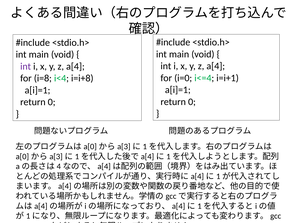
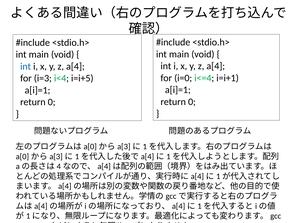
int at (26, 66) colour: purple -> blue
i=8: i=8 -> i=3
i=i+8: i=i+8 -> i=i+5
